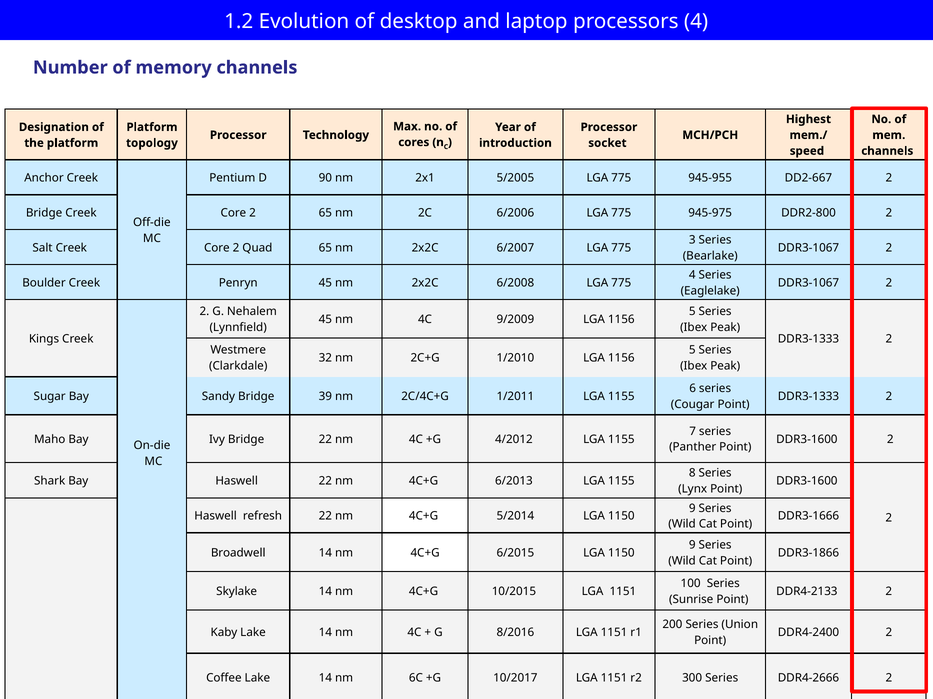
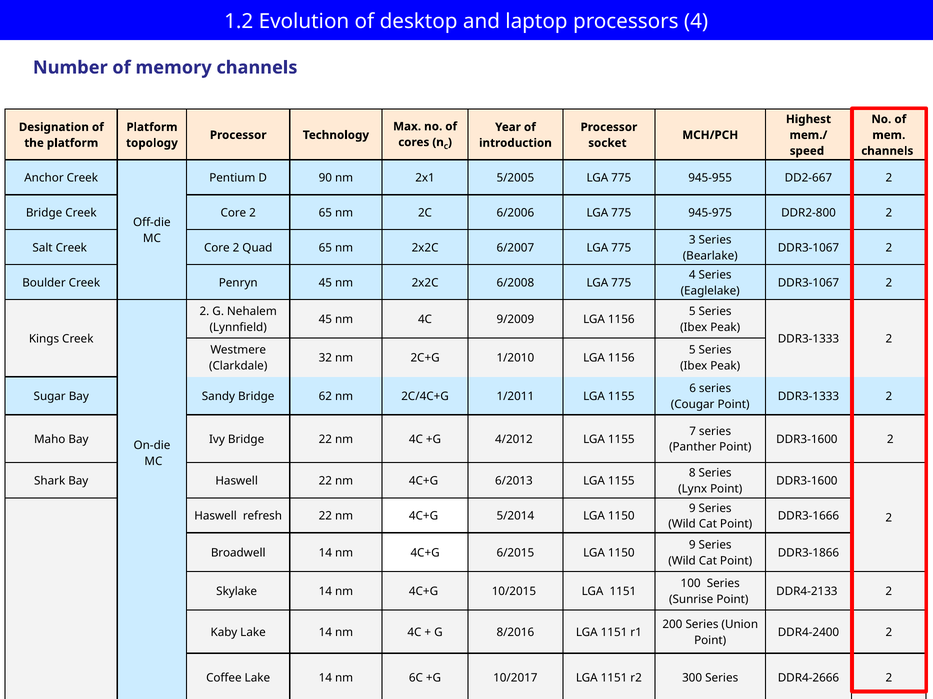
39: 39 -> 62
